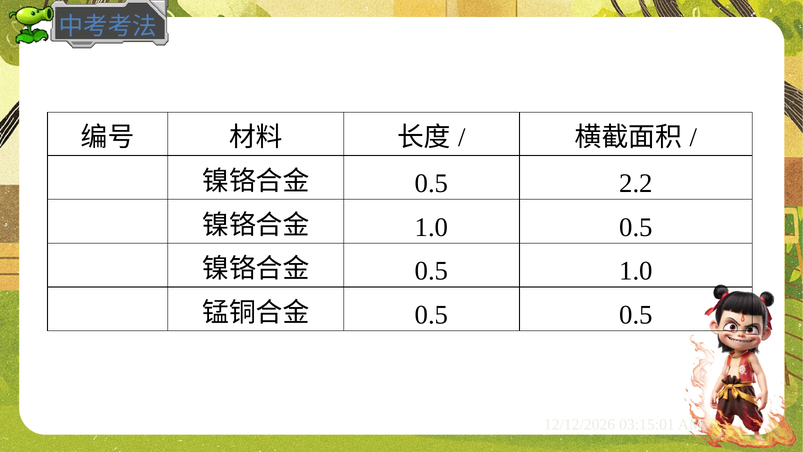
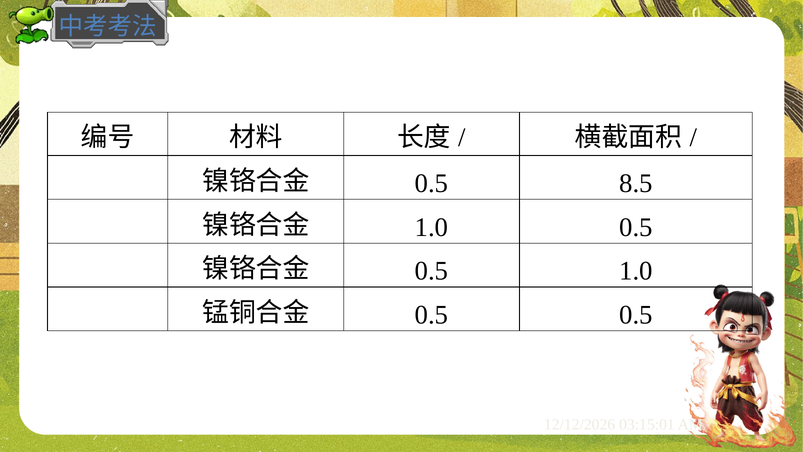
2.2: 2.2 -> 8.5
